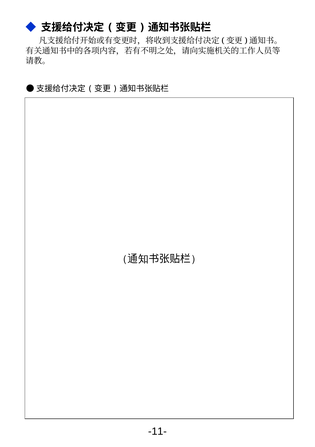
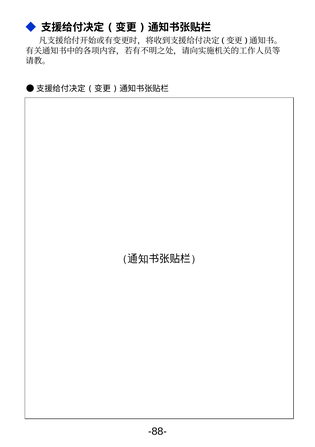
-11-: -11- -> -88-
